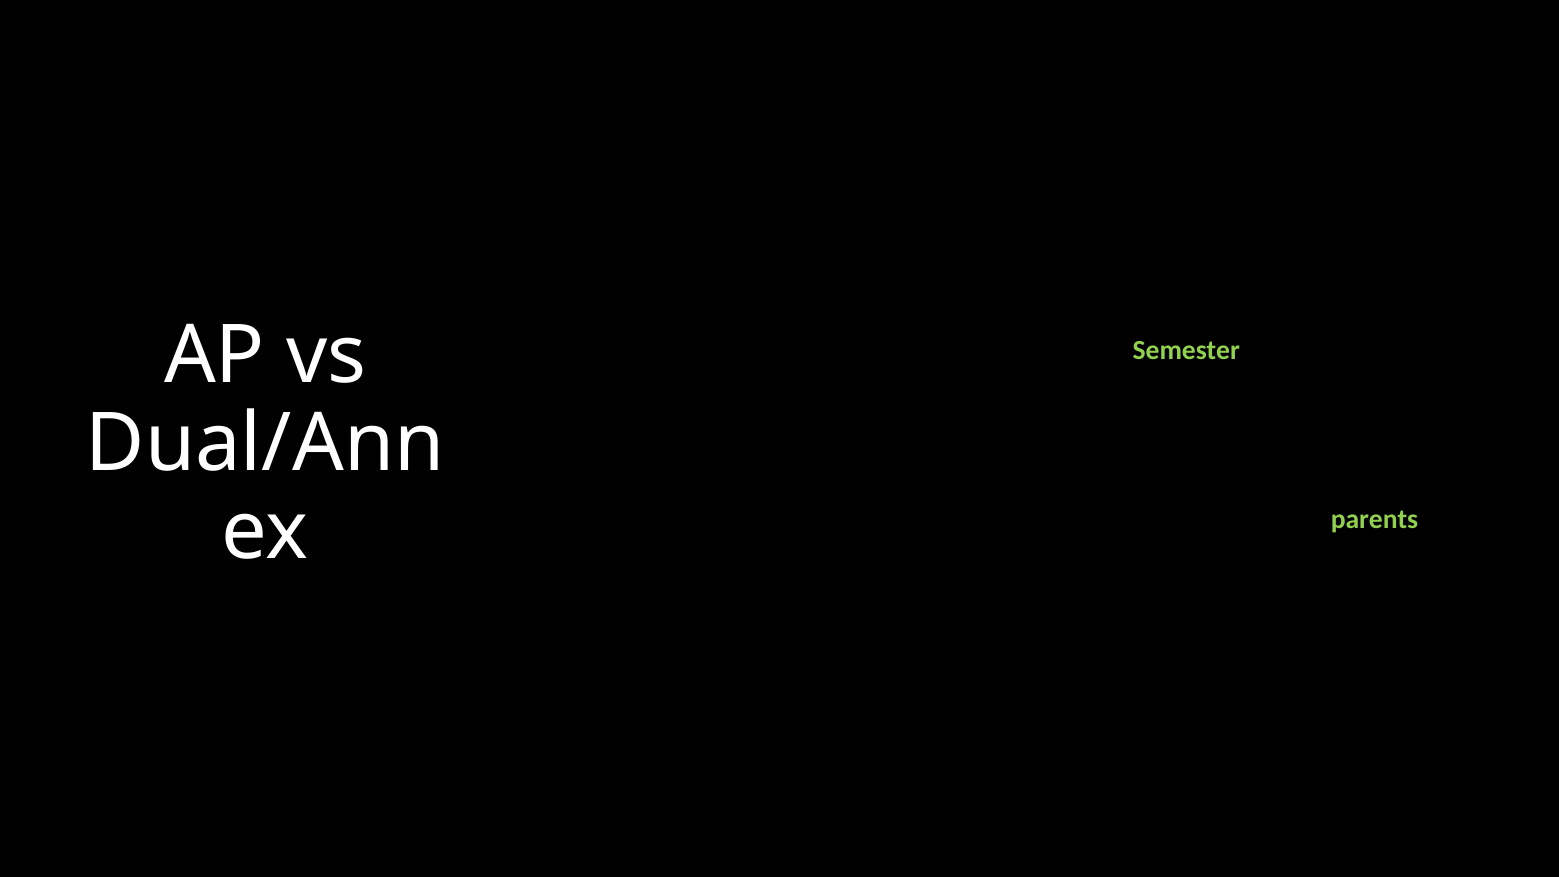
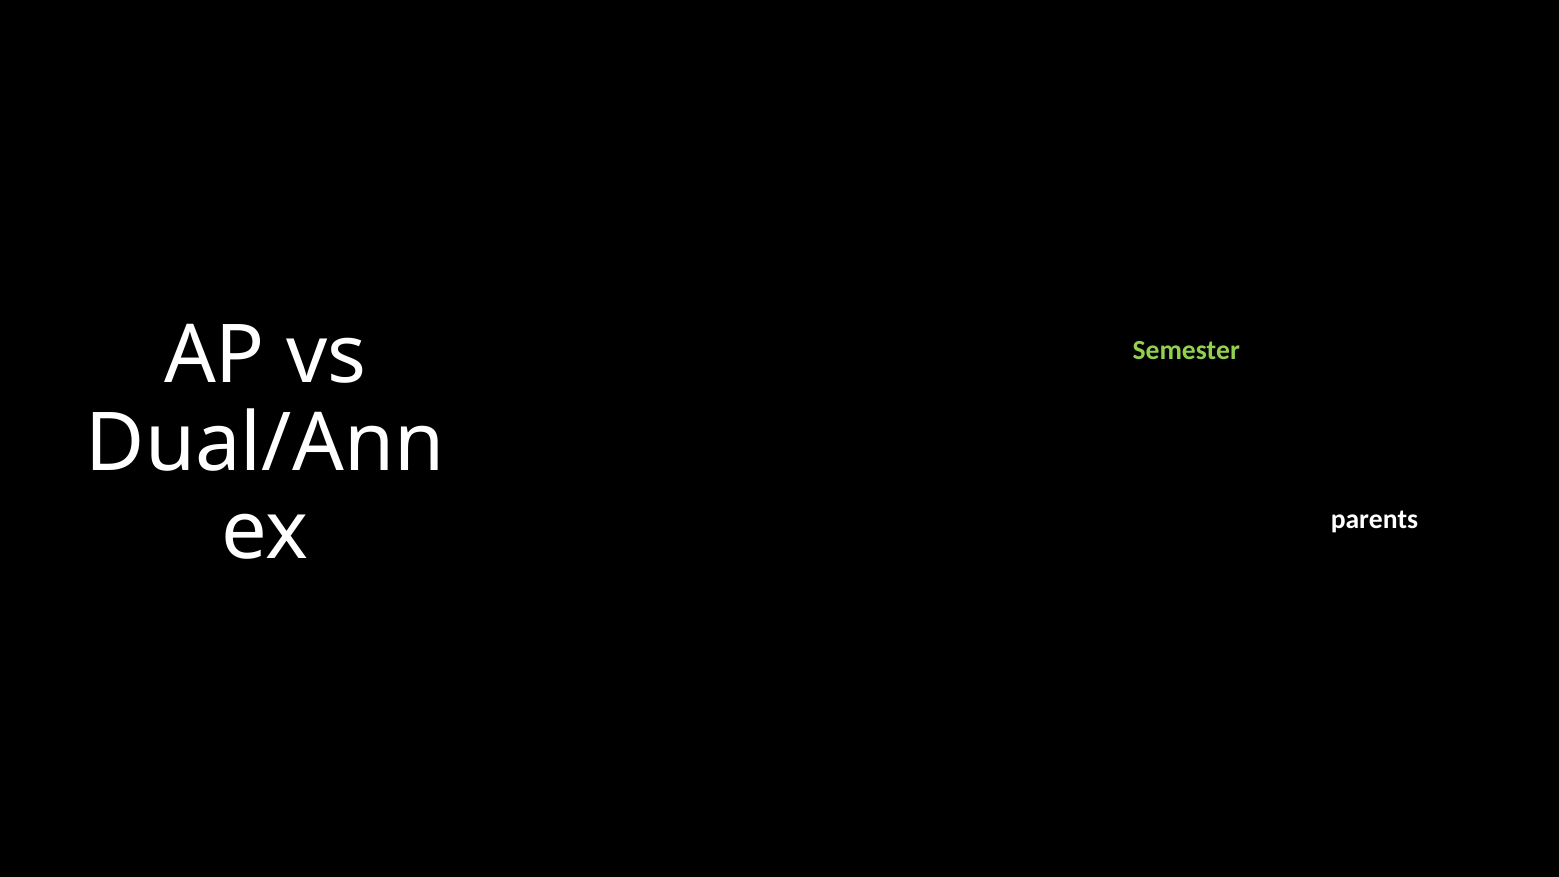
parents colour: light green -> white
